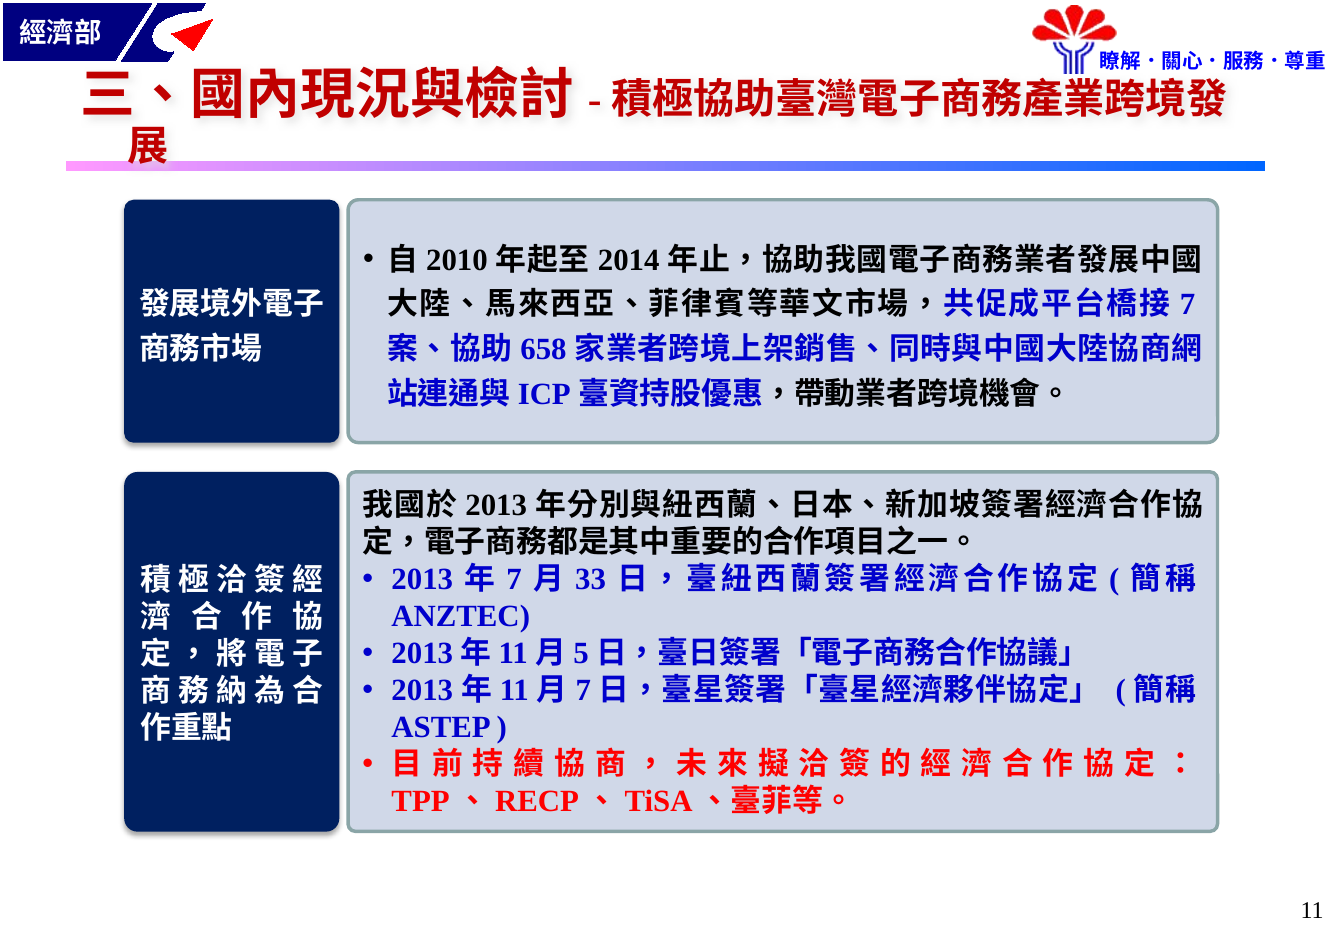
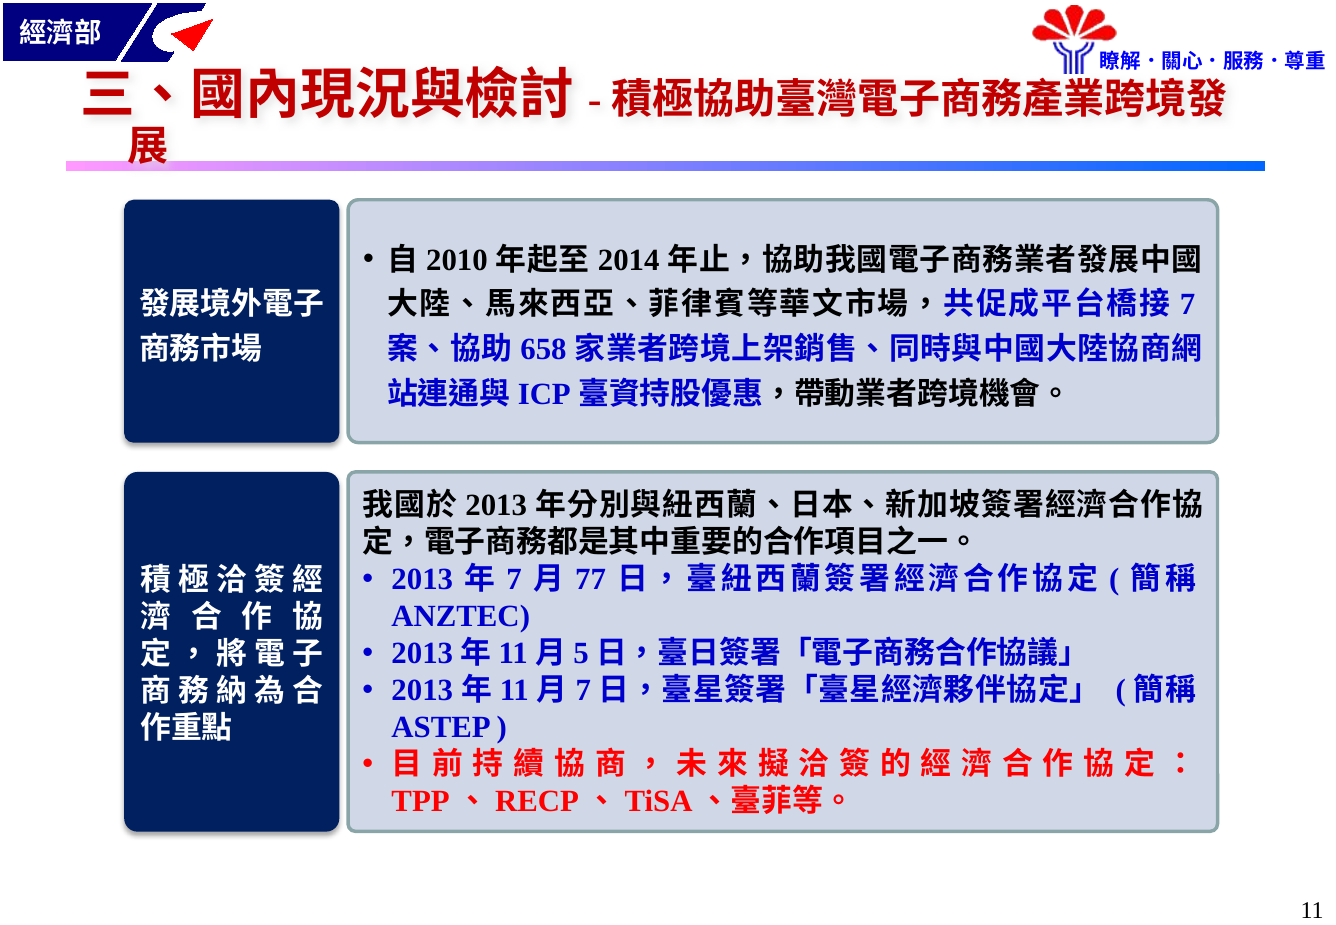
33: 33 -> 77
